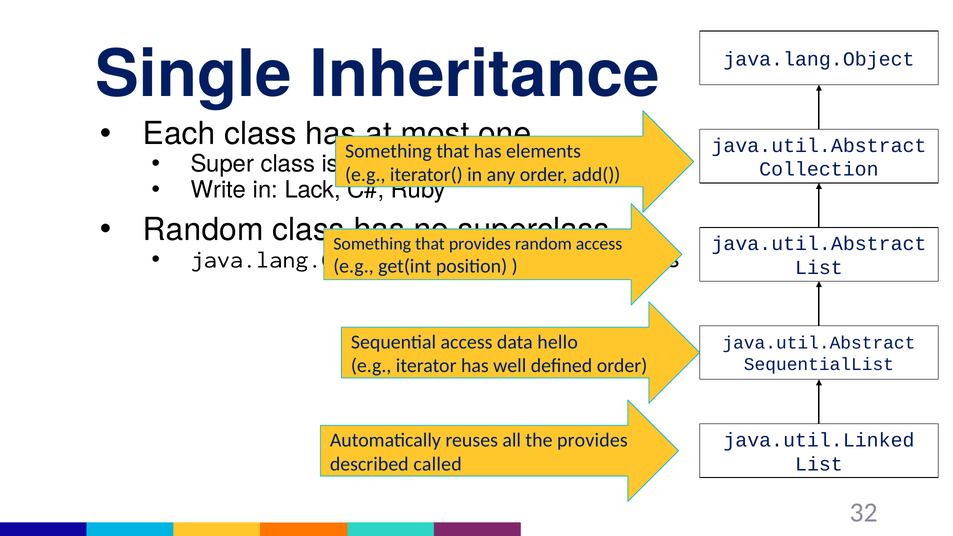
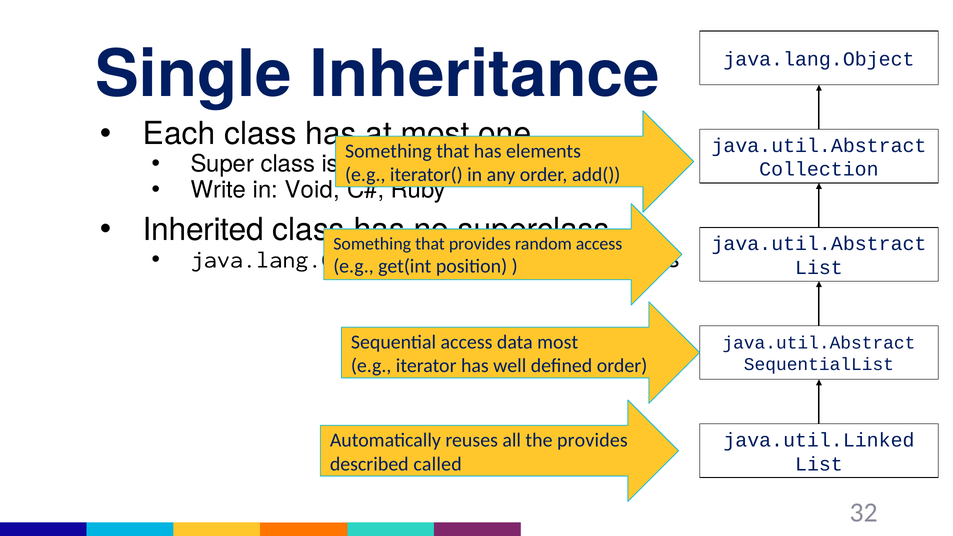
Lack: Lack -> Void
Random at (203, 230): Random -> Inherited
data hello: hello -> most
